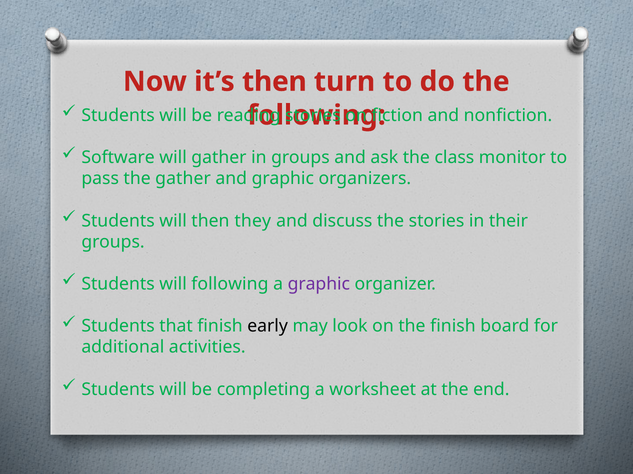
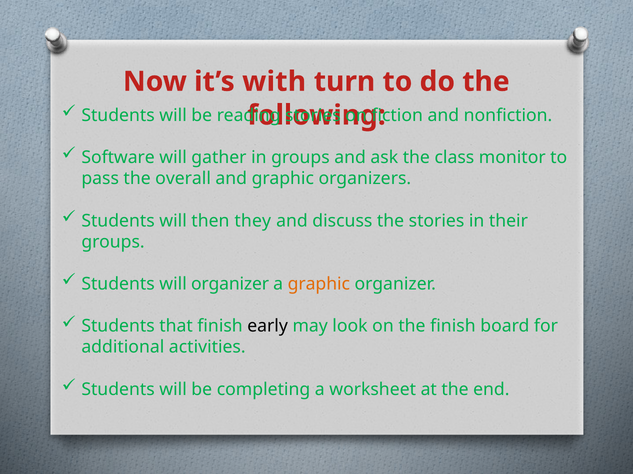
it’s then: then -> with
the gather: gather -> overall
will following: following -> organizer
graphic at (319, 284) colour: purple -> orange
